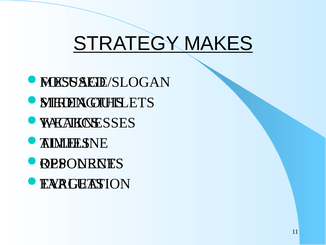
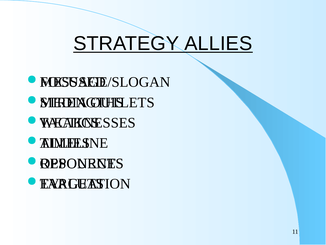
STRATEGY MAKES: MAKES -> ALLIES
